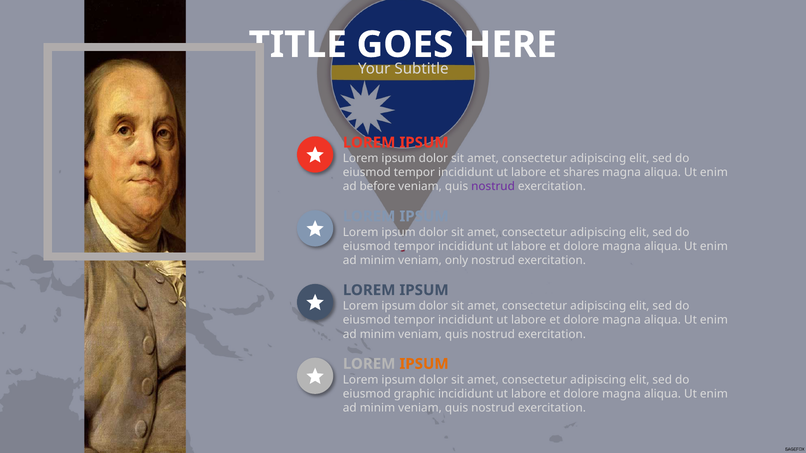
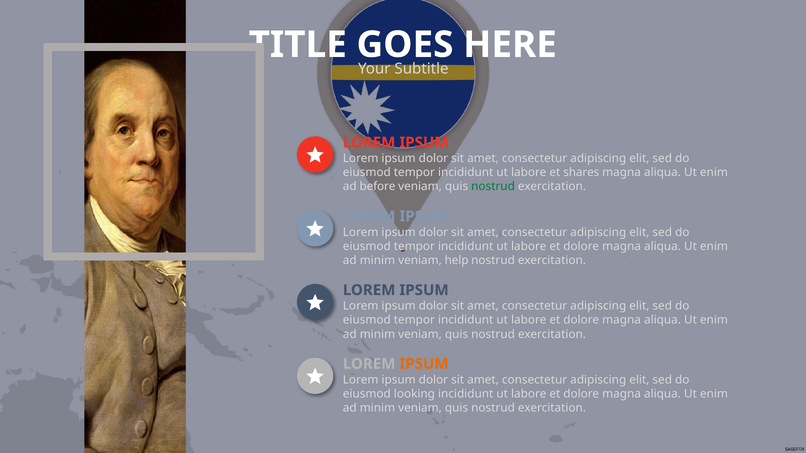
nostrud at (493, 187) colour: purple -> green
only: only -> help
graphic: graphic -> looking
